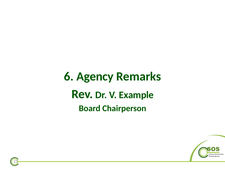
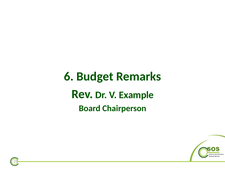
Agency: Agency -> Budget
